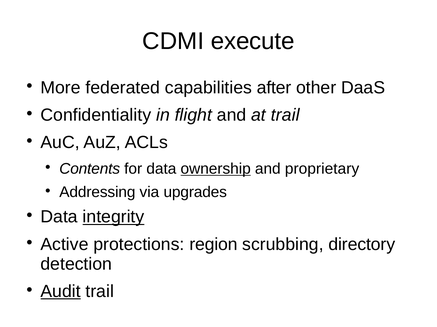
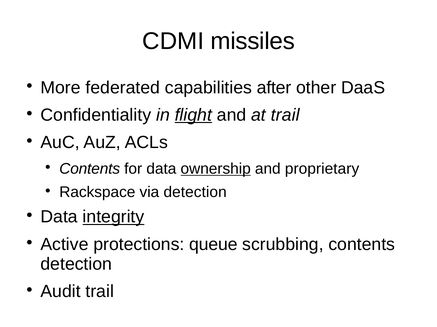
execute: execute -> missiles
flight underline: none -> present
Addressing: Addressing -> Rackspace
via upgrades: upgrades -> detection
region: region -> queue
scrubbing directory: directory -> contents
Audit underline: present -> none
